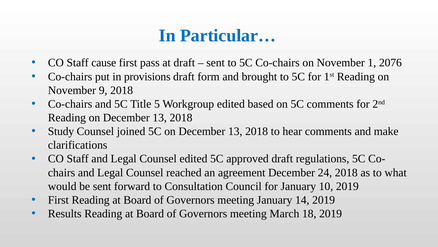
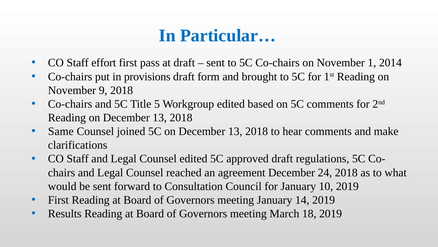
cause: cause -> effort
2076: 2076 -> 2014
Study: Study -> Same
